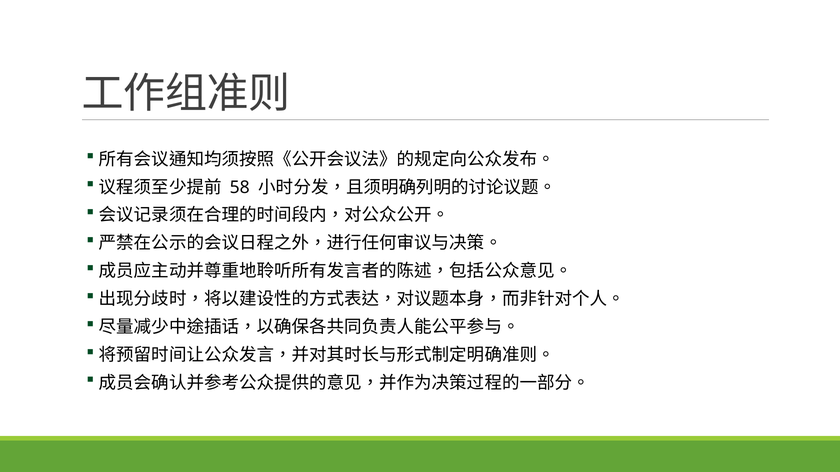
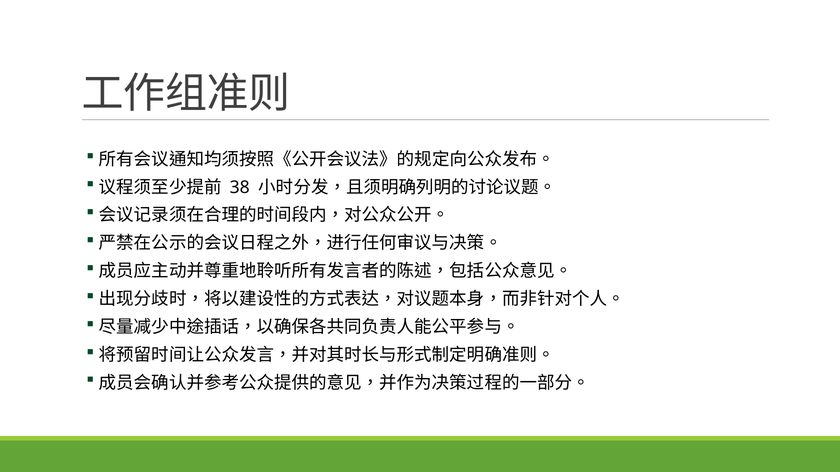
58: 58 -> 38
